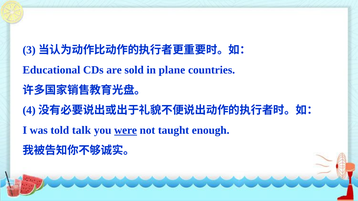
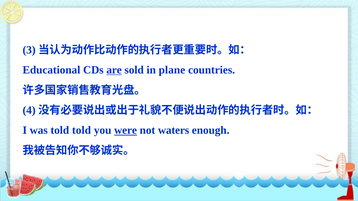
are underline: none -> present
told talk: talk -> told
taught: taught -> waters
